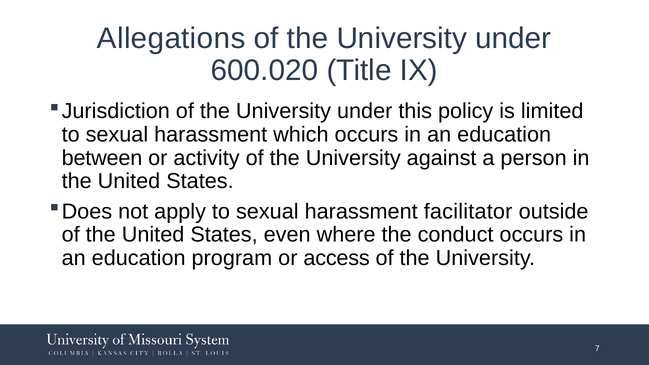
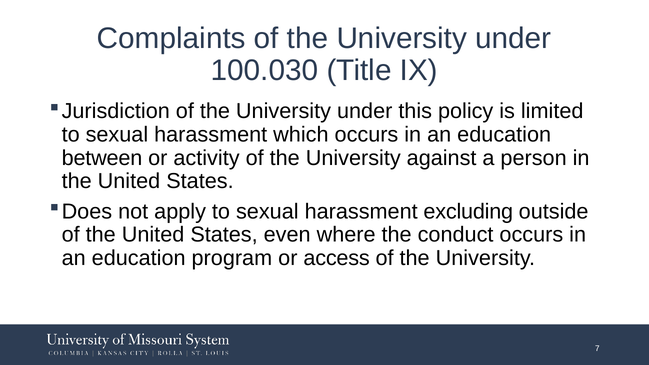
Allegations: Allegations -> Complaints
600.020: 600.020 -> 100.030
facilitator: facilitator -> excluding
